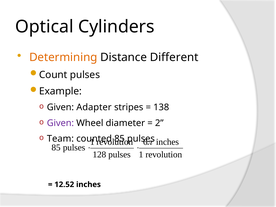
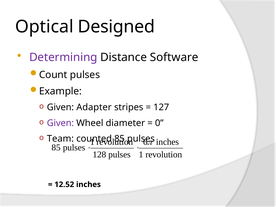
Cylinders: Cylinders -> Designed
Determining colour: orange -> purple
Different: Different -> Software
138: 138 -> 127
2: 2 -> 0
